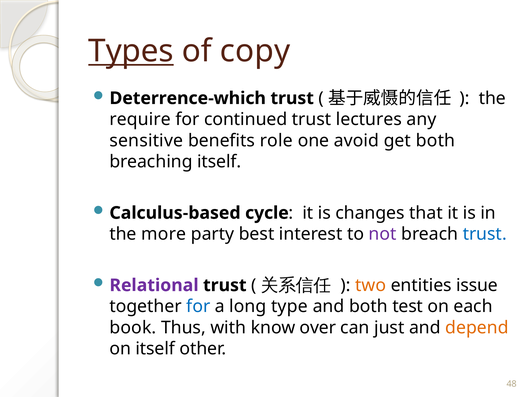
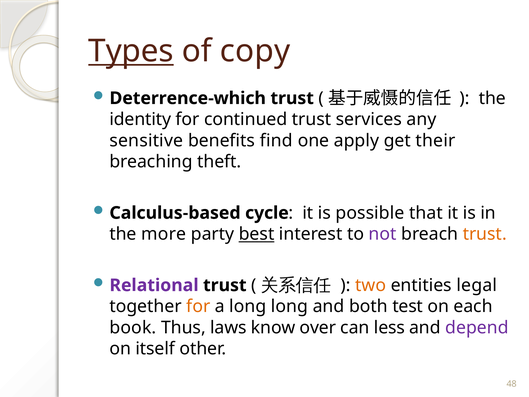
require: require -> identity
lectures: lectures -> services
role: role -> find
avoid: avoid -> apply
get both: both -> their
breaching itself: itself -> theft
changes: changes -> possible
best underline: none -> present
trust at (485, 234) colour: blue -> orange
issue: issue -> legal
for at (198, 306) colour: blue -> orange
long type: type -> long
with: with -> laws
just: just -> less
depend colour: orange -> purple
